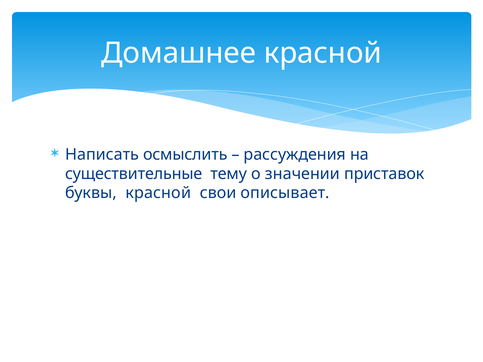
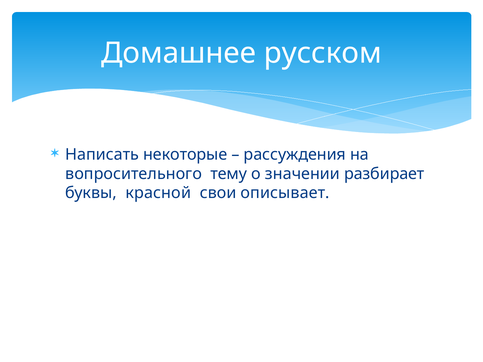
Домашнее красной: красной -> русском
осмыслить: осмыслить -> некоторые
существительные: существительные -> вопросительного
приставок: приставок -> разбирает
